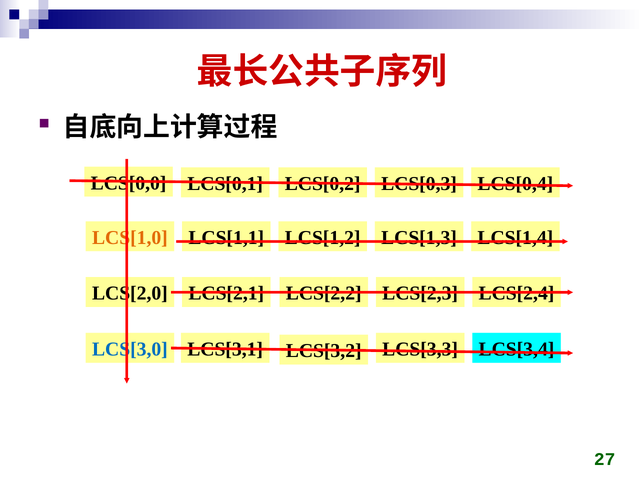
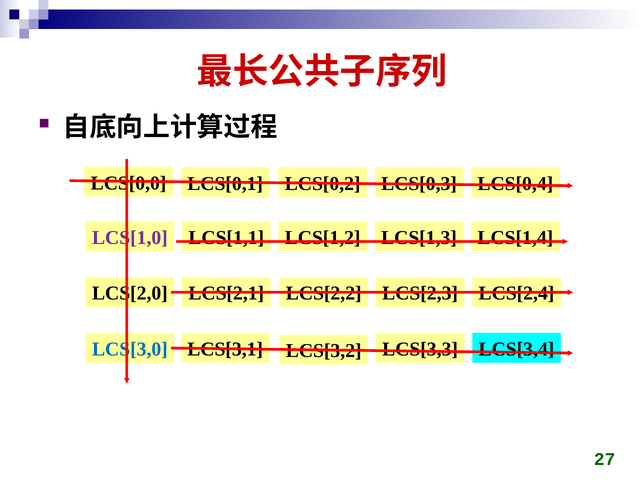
LCS[1,0 colour: orange -> purple
